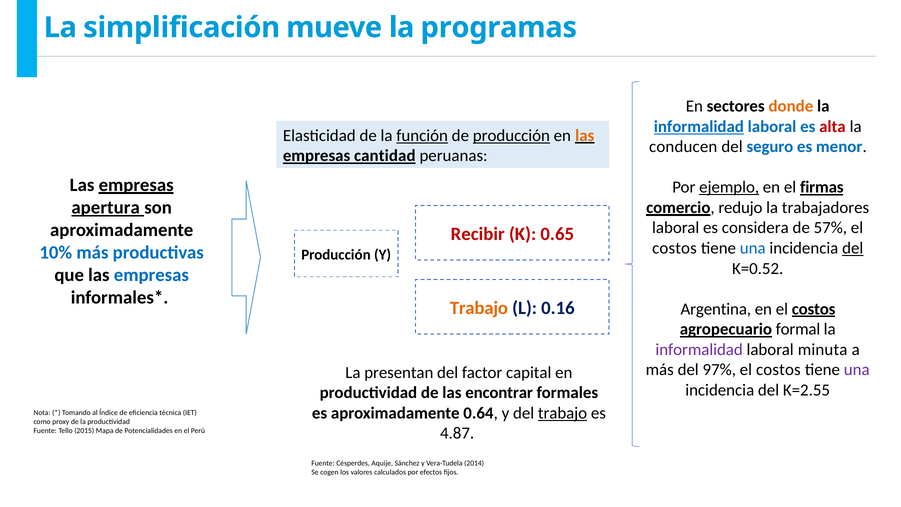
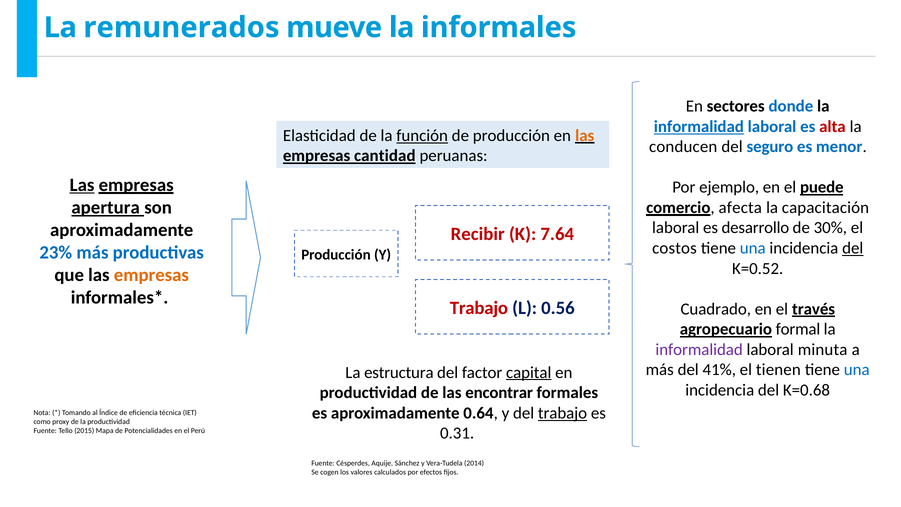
simplificación: simplificación -> remunerados
programas: programas -> informales
donde colour: orange -> blue
producción at (511, 135) underline: present -> none
Las at (82, 185) underline: none -> present
ejemplo underline: present -> none
firmas: firmas -> puede
redujo: redujo -> afecta
trabajadores: trabajadores -> capacitación
considera: considera -> desarrollo
57%: 57% -> 30%
0.65: 0.65 -> 7.64
10%: 10% -> 23%
empresas at (151, 275) colour: blue -> orange
Trabajo at (479, 308) colour: orange -> red
0.16: 0.16 -> 0.56
Argentina: Argentina -> Cuadrado
en el costos: costos -> través
97%: 97% -> 41%
costos at (778, 370): costos -> tienen
una at (857, 370) colour: purple -> blue
presentan: presentan -> estructura
capital underline: none -> present
K=2.55: K=2.55 -> K=0.68
4.87: 4.87 -> 0.31
